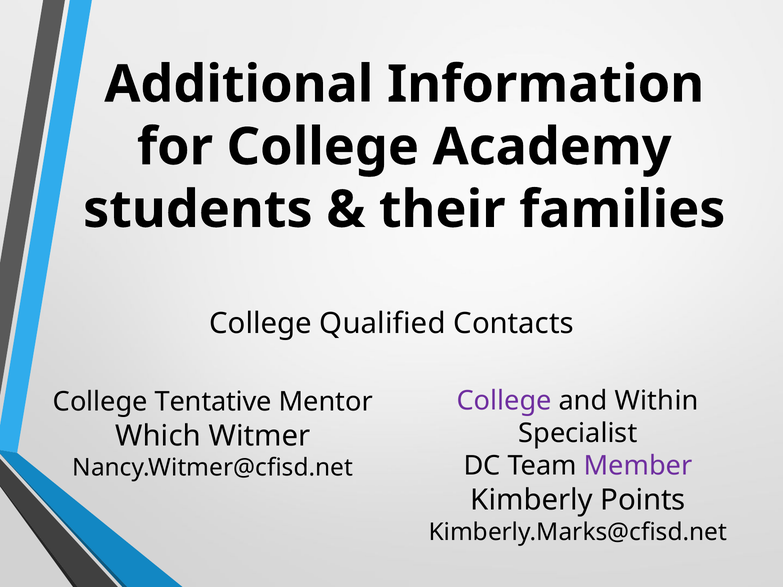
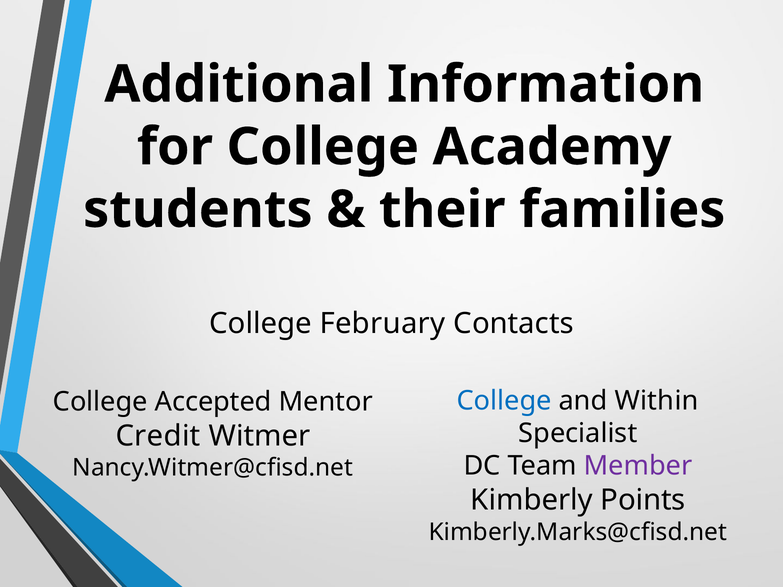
Qualified: Qualified -> February
College at (504, 401) colour: purple -> blue
Tentative: Tentative -> Accepted
Which: Which -> Credit
